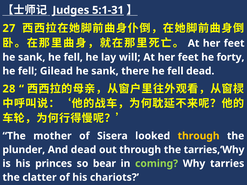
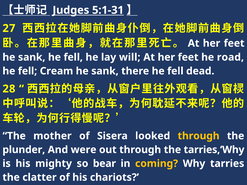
forty: forty -> road
Gilead: Gilead -> Cream
And dead: dead -> were
princes: princes -> mighty
coming colour: light green -> yellow
